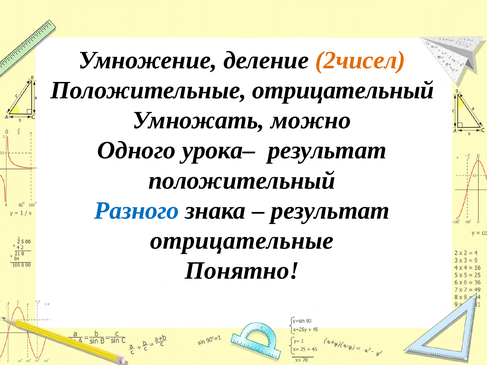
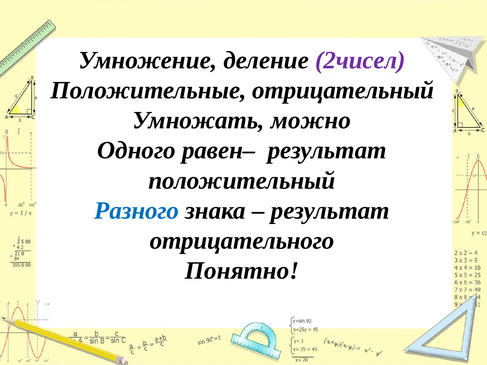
2чисел colour: orange -> purple
урока–: урока– -> равен–
отрицательные: отрицательные -> отрицательного
